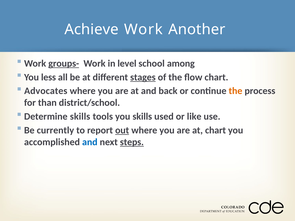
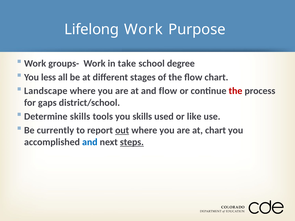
Achieve: Achieve -> Lifelong
Another: Another -> Purpose
groups- underline: present -> none
level: level -> take
among: among -> degree
stages underline: present -> none
Advocates: Advocates -> Landscape
and back: back -> flow
the at (236, 91) colour: orange -> red
than: than -> gaps
